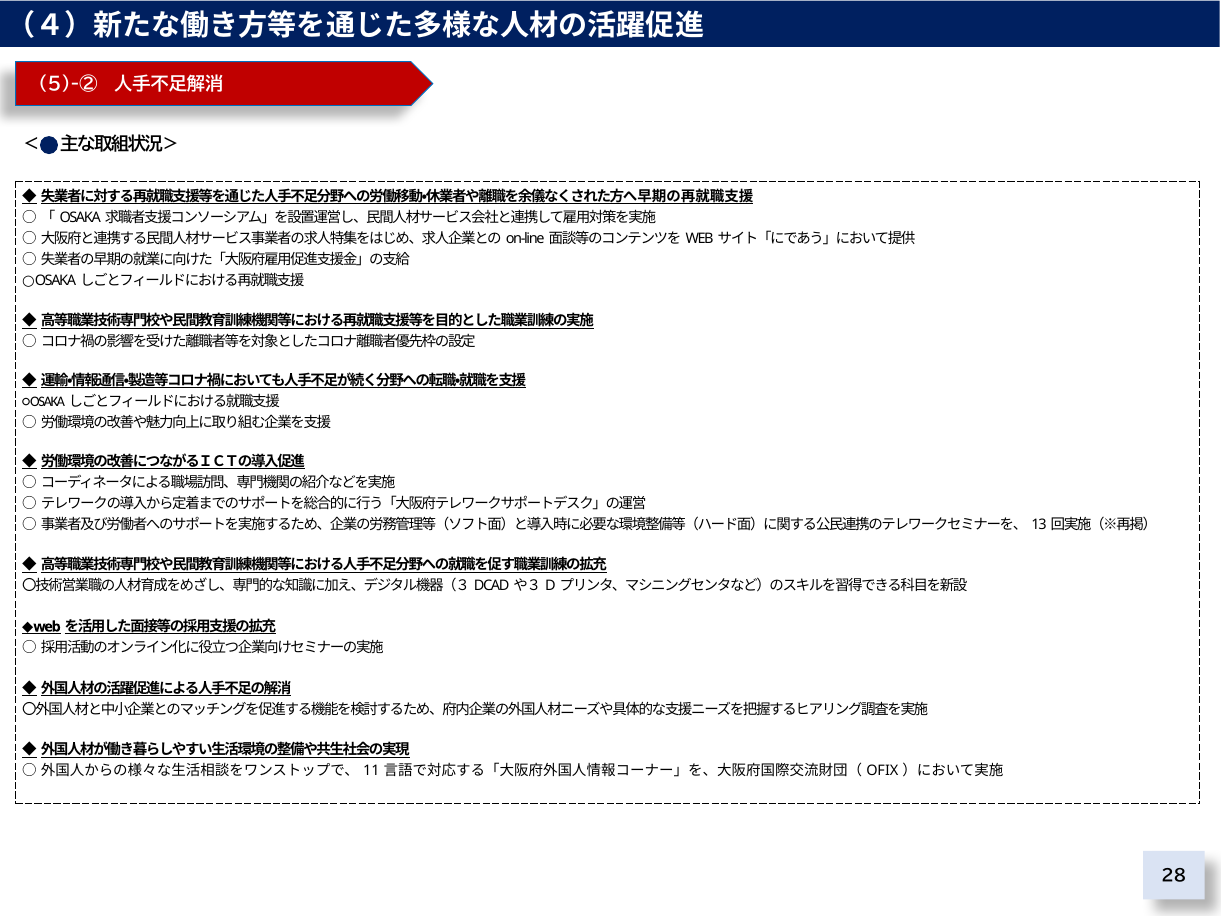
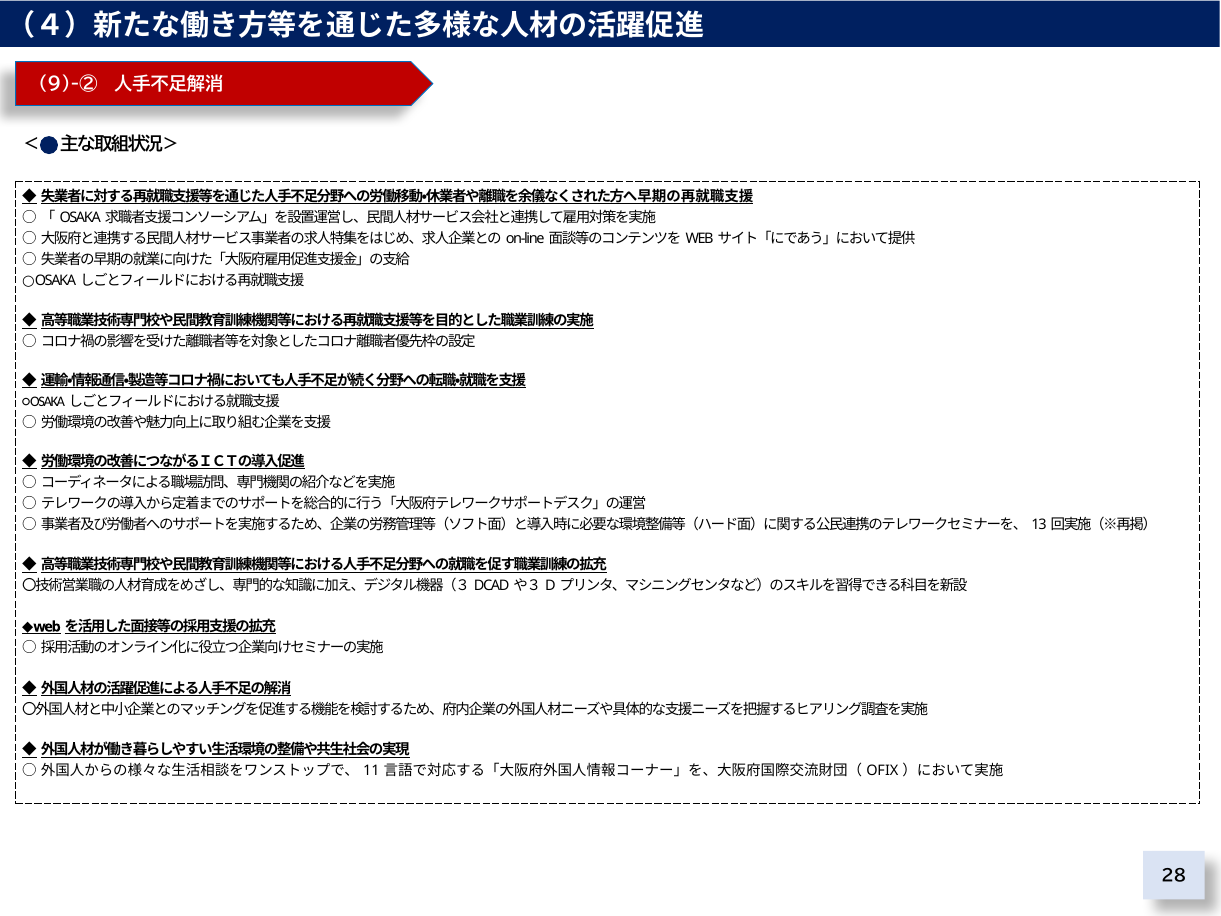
5)-②: 5)-② -> 9)-②
